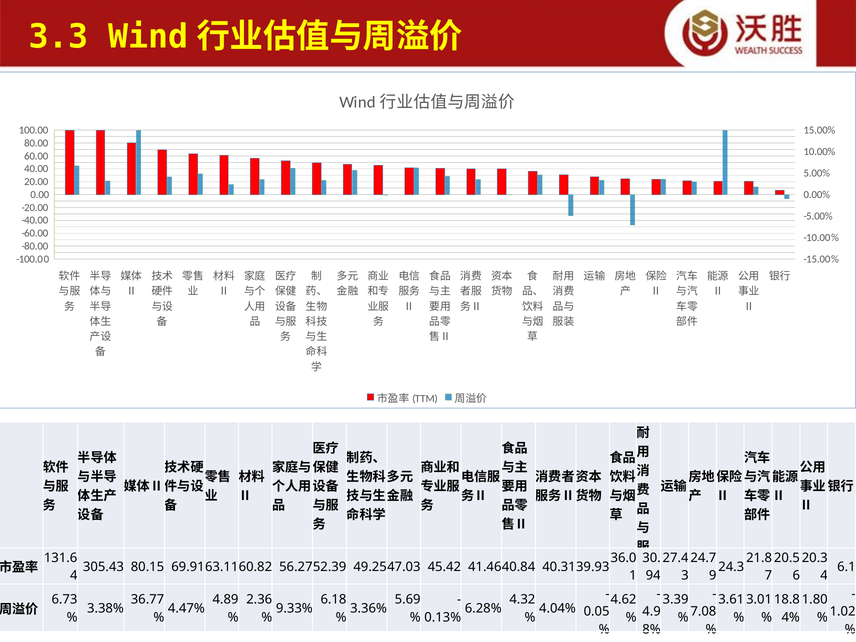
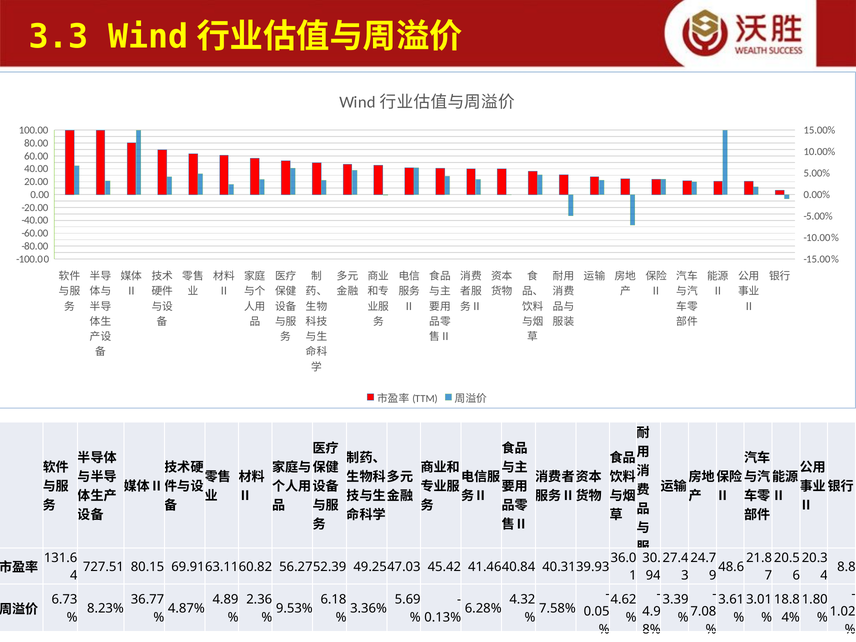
305.43: 305.43 -> 727.51
24.3: 24.3 -> 48.6
6.1: 6.1 -> 8.8
3.38%: 3.38% -> 8.23%
4.47%: 4.47% -> 4.87%
9.33%: 9.33% -> 9.53%
4.04%: 4.04% -> 7.58%
